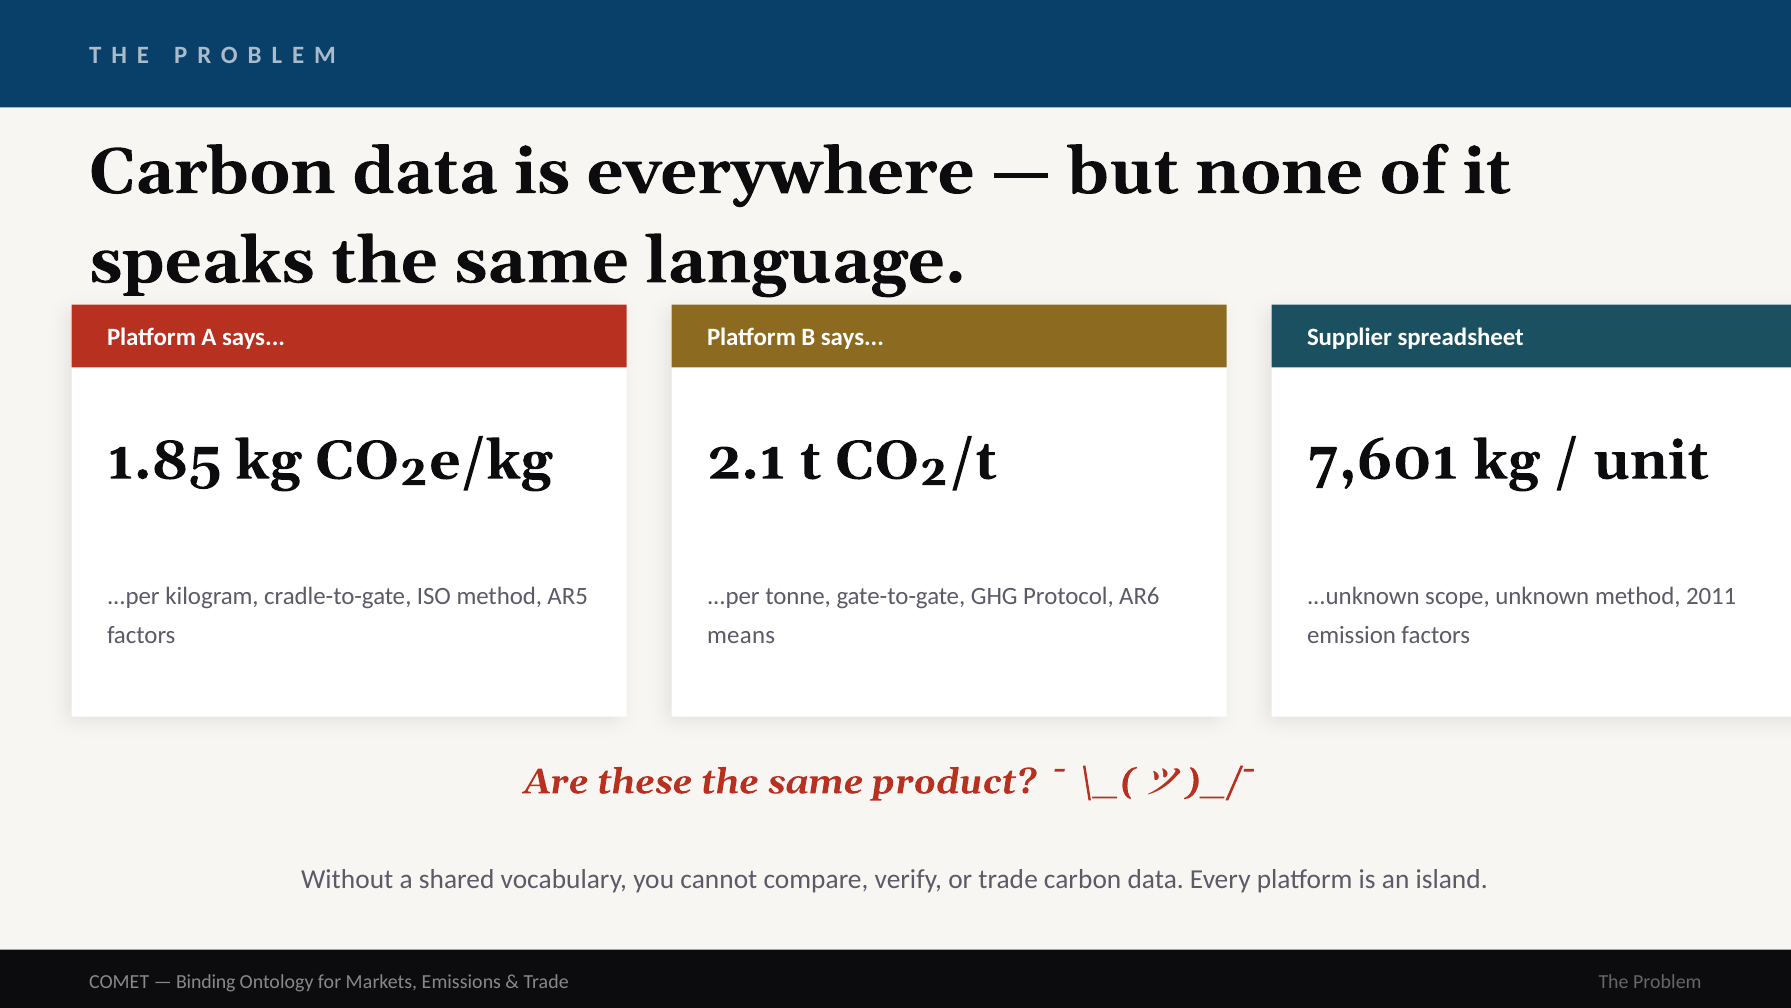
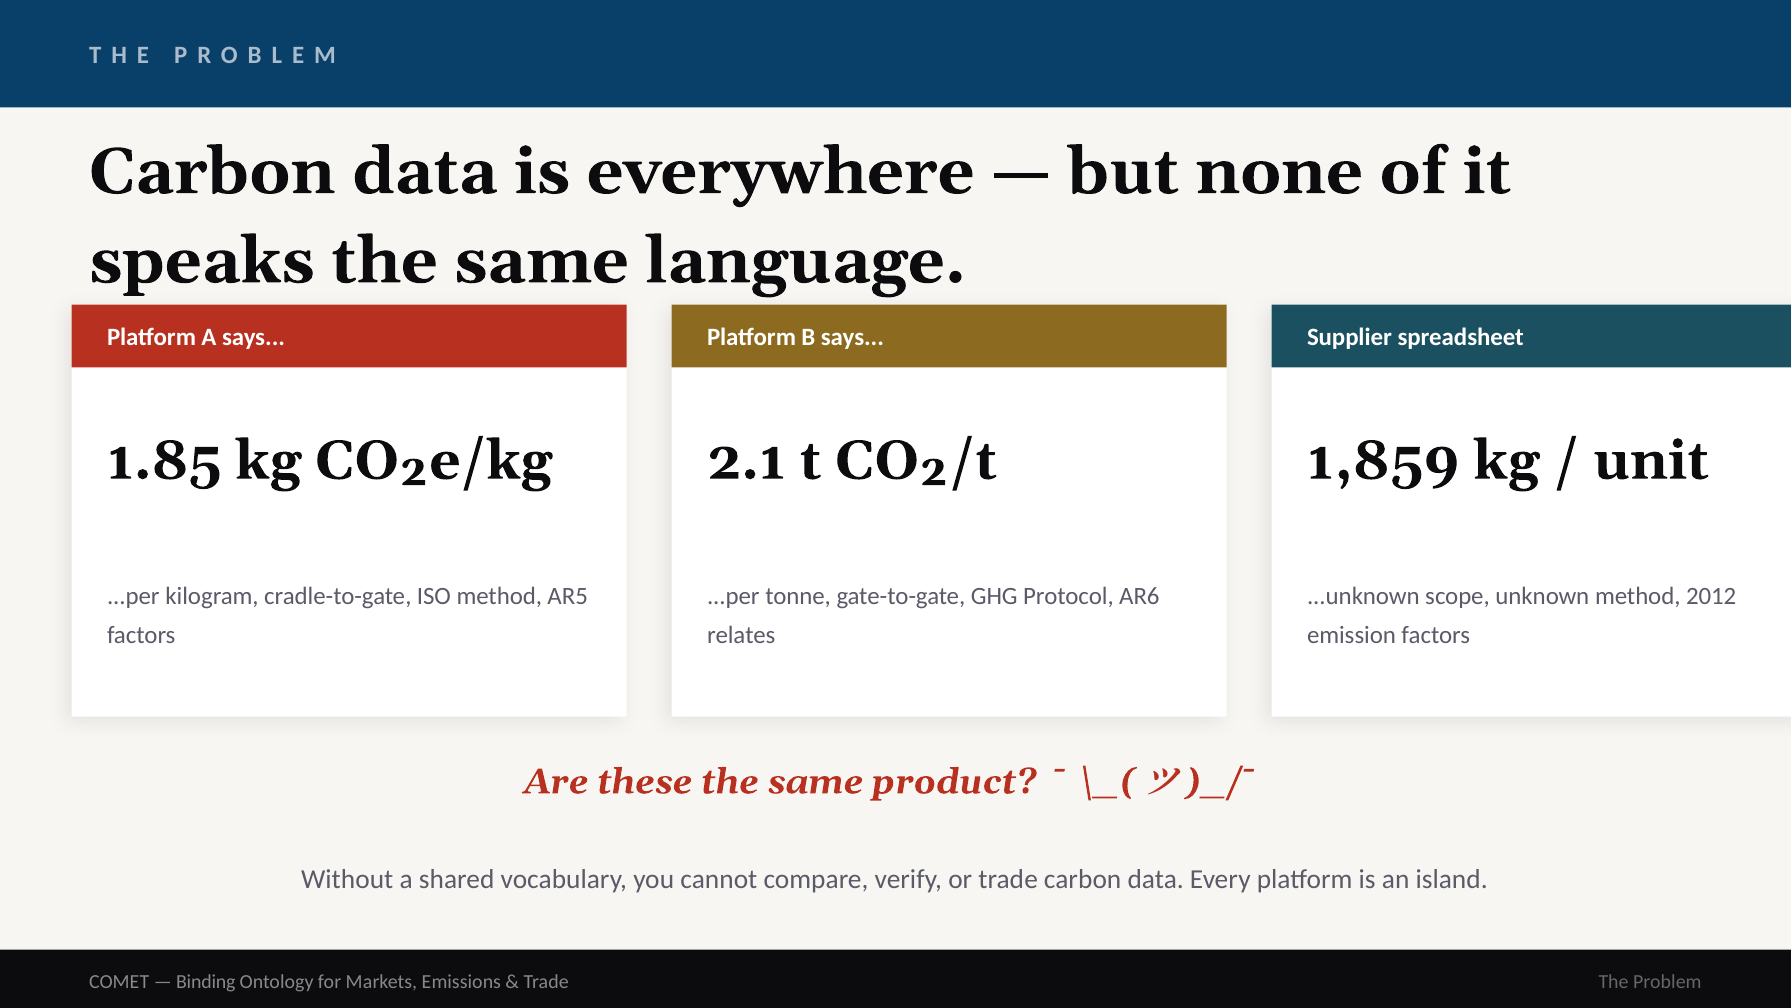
7,601: 7,601 -> 1,859
2011: 2011 -> 2012
means: means -> relates
